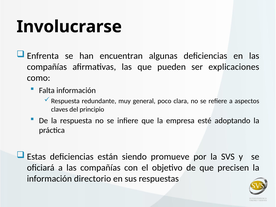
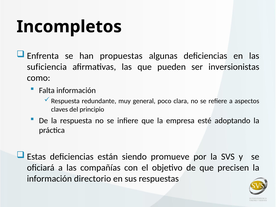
Involucrarse: Involucrarse -> Incompletos
encuentran: encuentran -> propuestas
compañías at (47, 67): compañías -> suficiencia
explicaciones: explicaciones -> inversionistas
